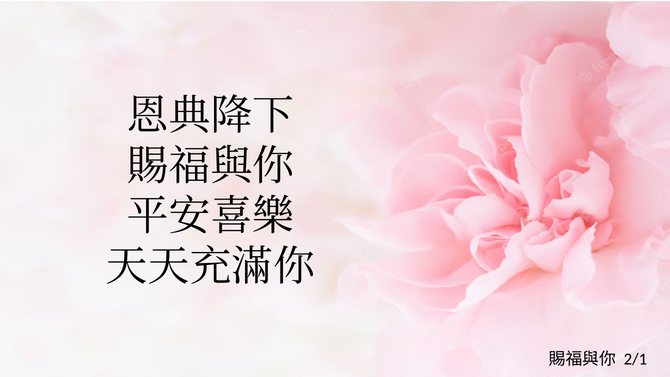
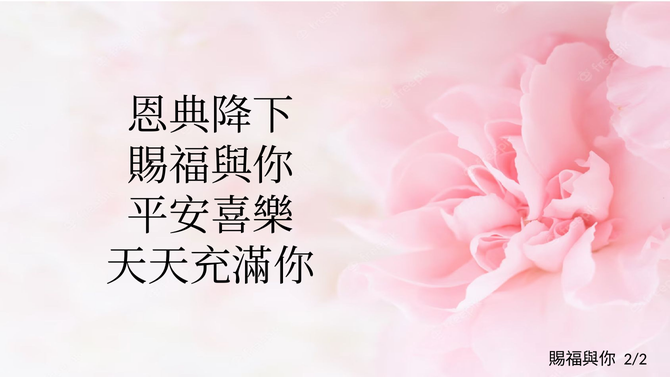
2/1: 2/1 -> 2/2
